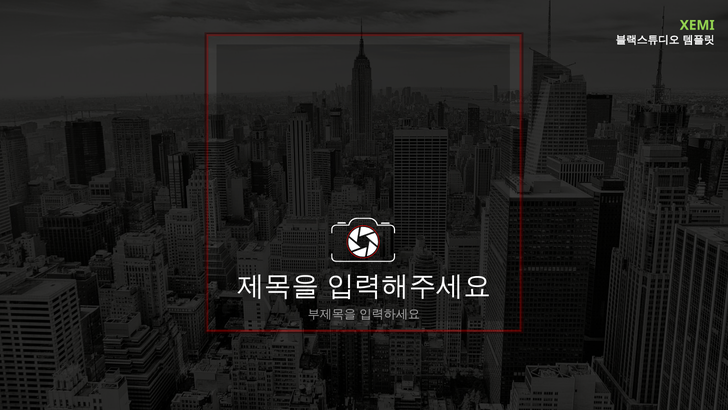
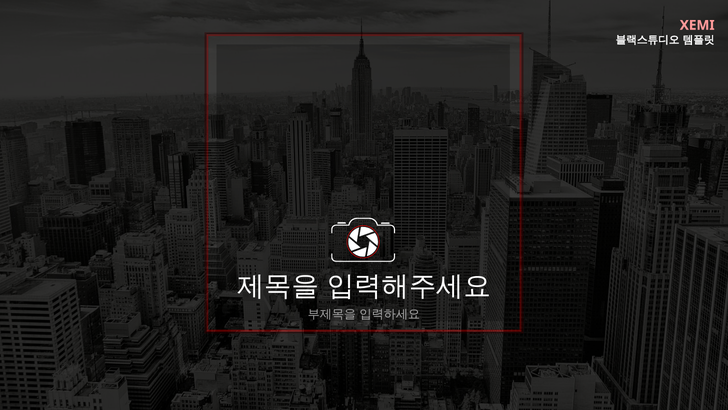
XEMI colour: light green -> pink
